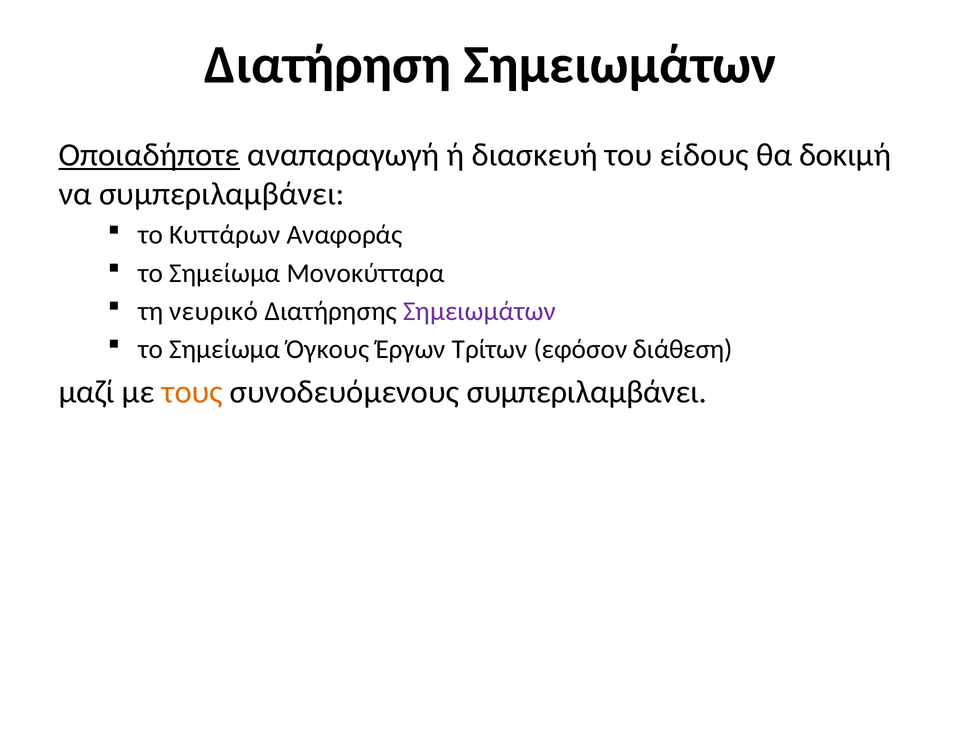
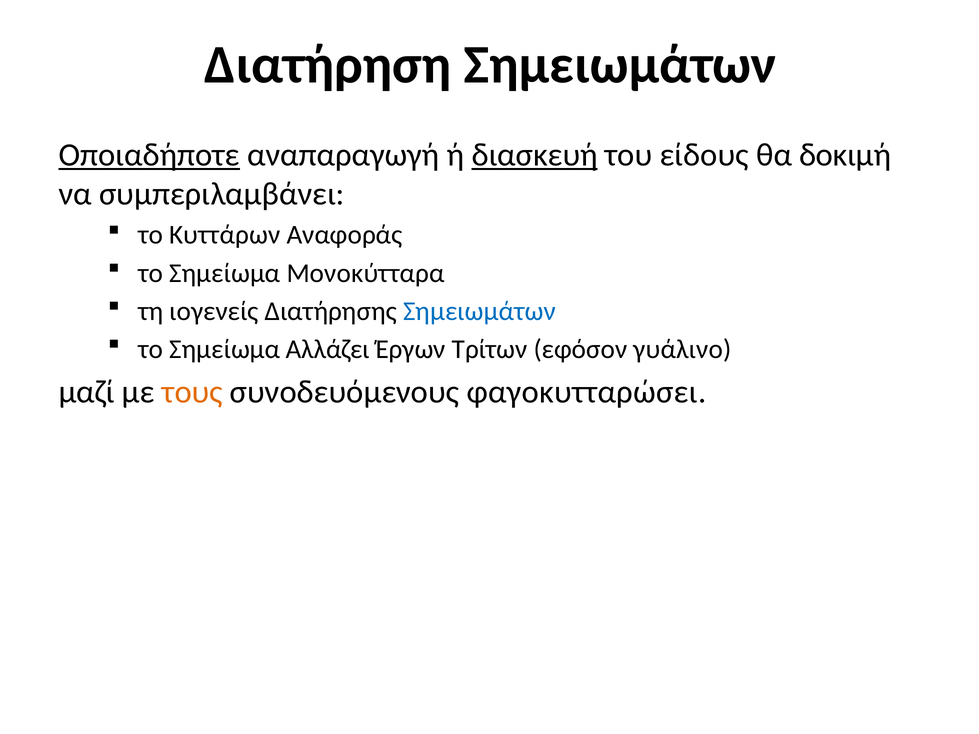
διασκευή underline: none -> present
νευρικό: νευρικό -> ιογενείς
Σημειωμάτων at (479, 311) colour: purple -> blue
Όγκους: Όγκους -> Αλλάζει
διάθεση: διάθεση -> γυάλινο
συνοδευόμενους συμπεριλαμβάνει: συμπεριλαμβάνει -> φαγοκυτταρώσει
